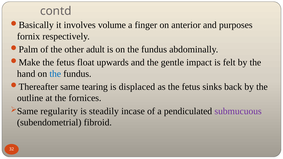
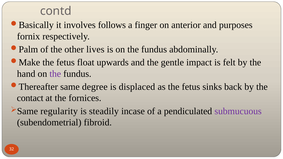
volume: volume -> follows
adult: adult -> lives
the at (55, 74) colour: blue -> purple
tearing: tearing -> degree
outline: outline -> contact
